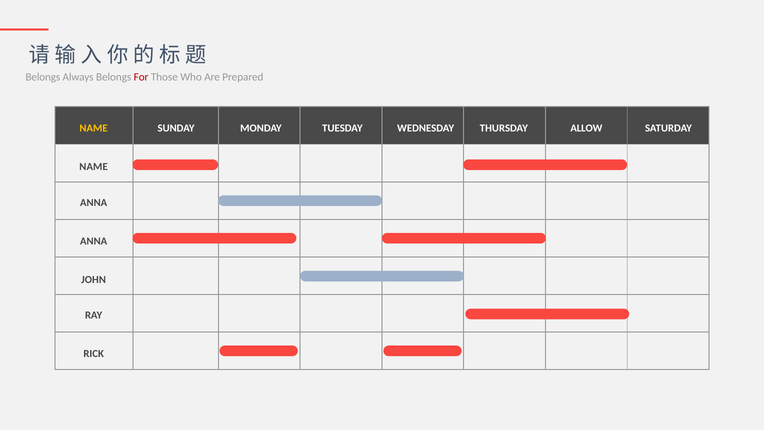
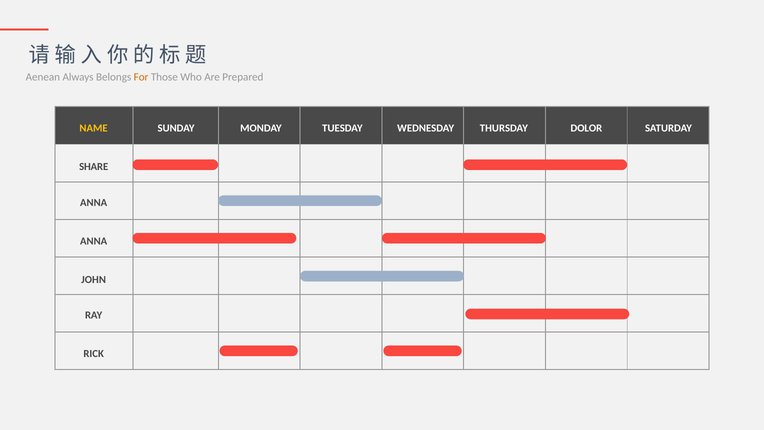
Belongs at (43, 77): Belongs -> Aenean
For colour: red -> orange
ALLOW: ALLOW -> DOLOR
NAME at (94, 167): NAME -> SHARE
